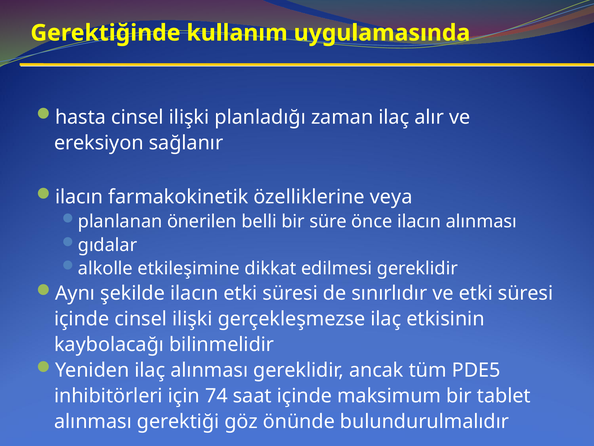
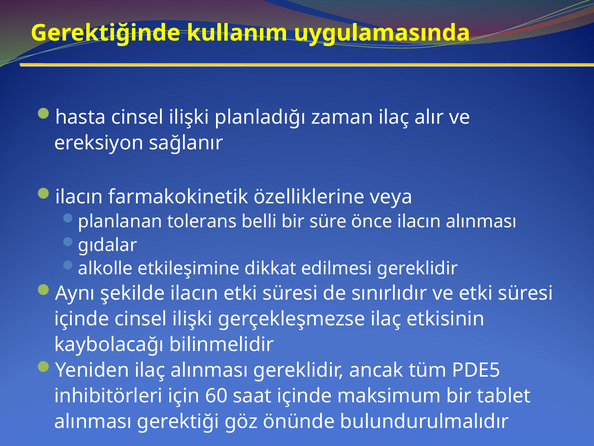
önerilen: önerilen -> tolerans
74: 74 -> 60
